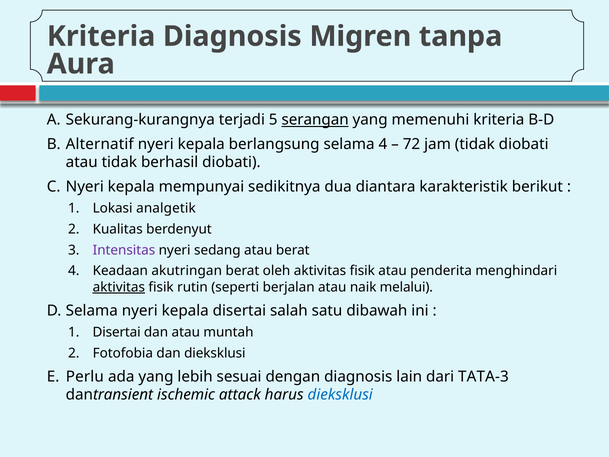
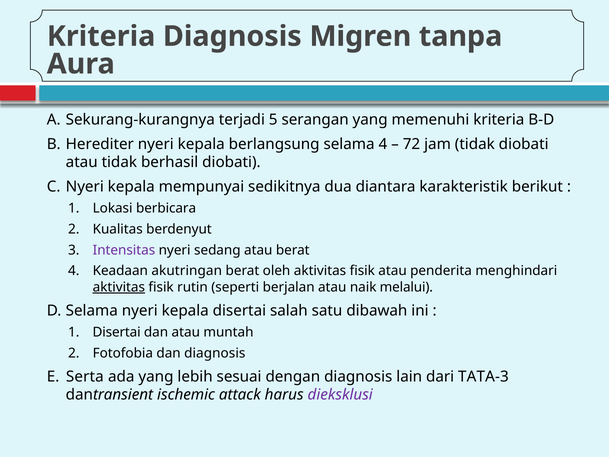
serangan underline: present -> none
Alternatif: Alternatif -> Herediter
analgetik: analgetik -> berbicara
dan dieksklusi: dieksklusi -> diagnosis
Perlu: Perlu -> Serta
dieksklusi at (340, 395) colour: blue -> purple
